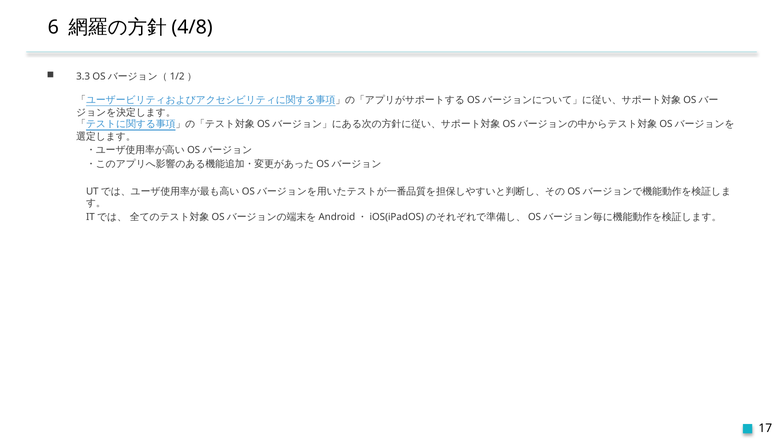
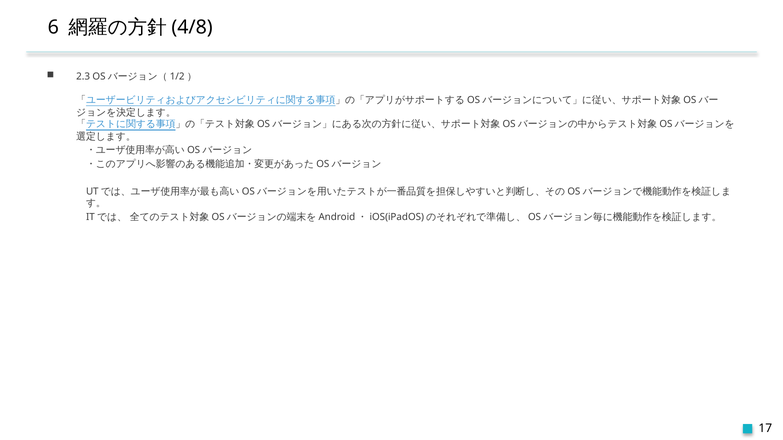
3.3: 3.3 -> 2.3
